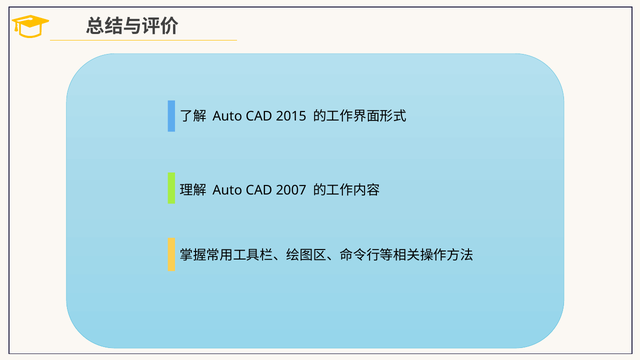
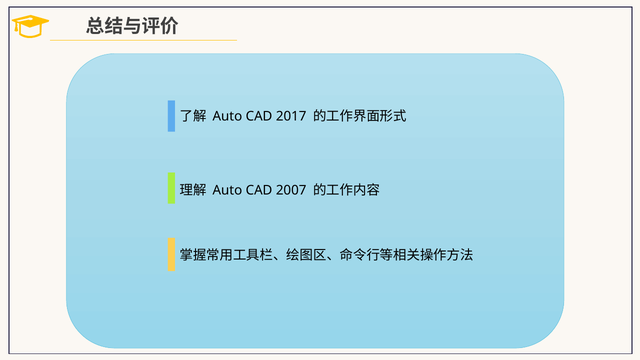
2015: 2015 -> 2017
